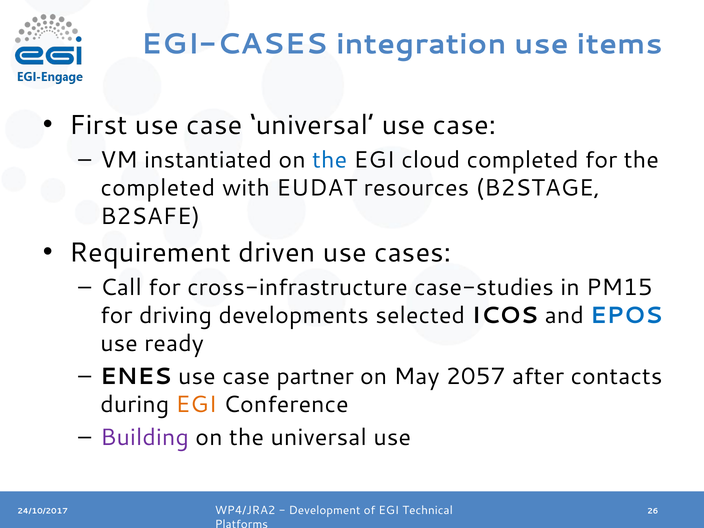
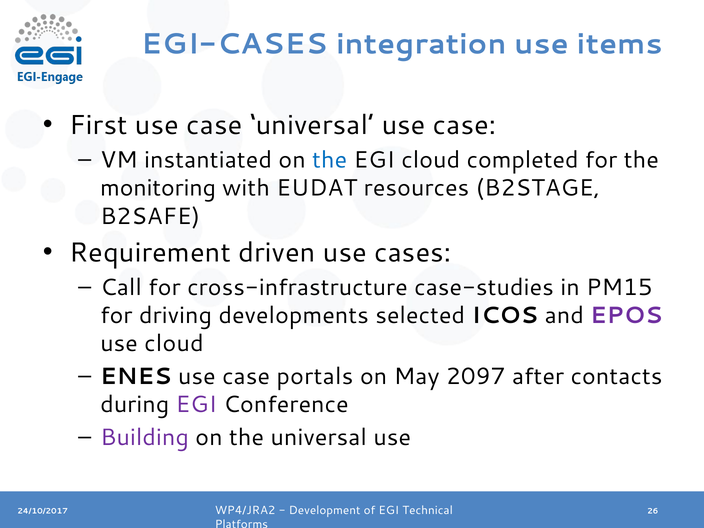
completed at (158, 188): completed -> monitoring
EPOS colour: blue -> purple
use ready: ready -> cloud
partner: partner -> portals
2057: 2057 -> 2097
EGI at (196, 405) colour: orange -> purple
